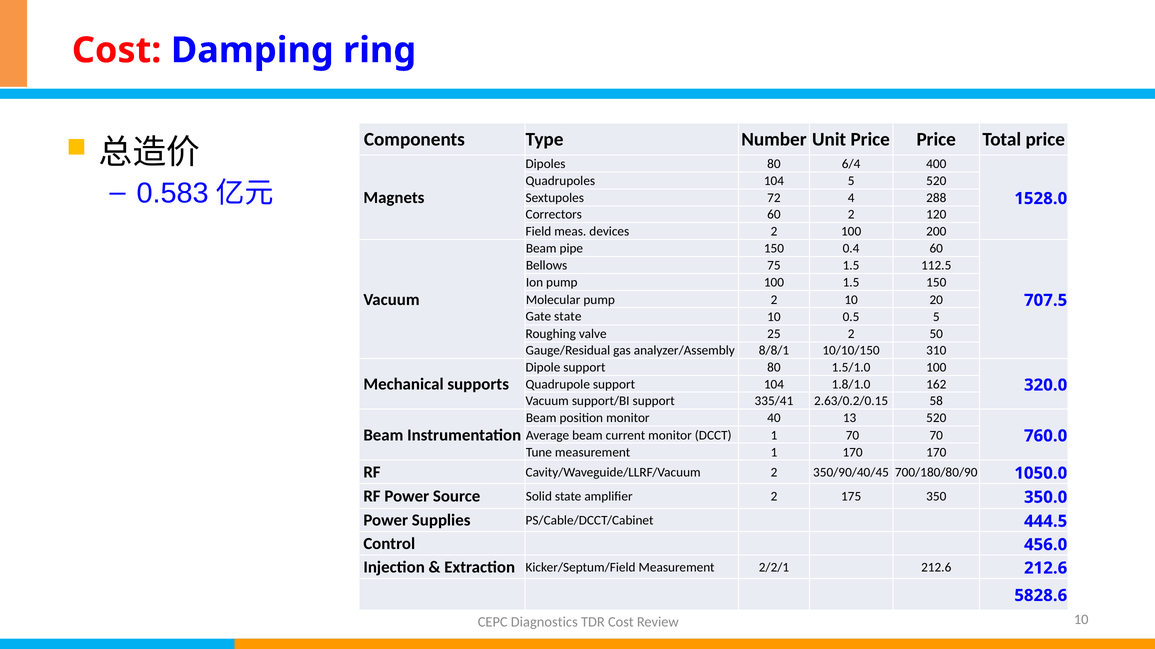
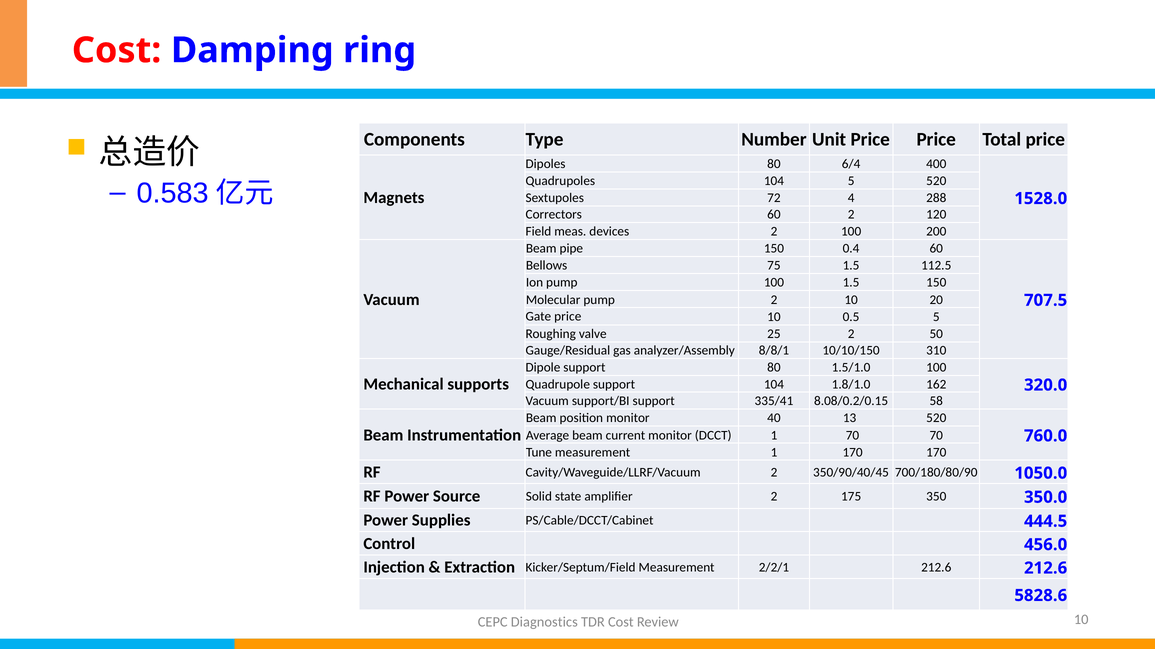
Gate state: state -> price
2.63/0.2/0.15: 2.63/0.2/0.15 -> 8.08/0.2/0.15
